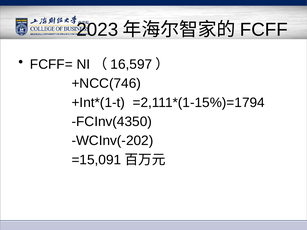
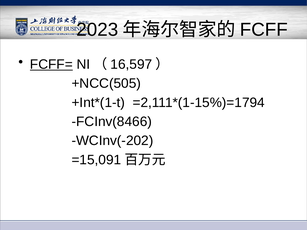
FCFF= underline: none -> present
+NCC(746: +NCC(746 -> +NCC(505
FCInv(4350: FCInv(4350 -> FCInv(8466
